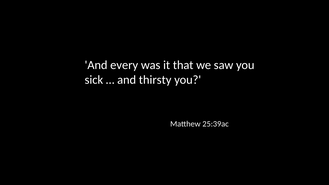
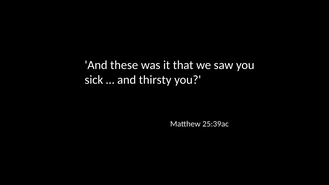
every: every -> these
